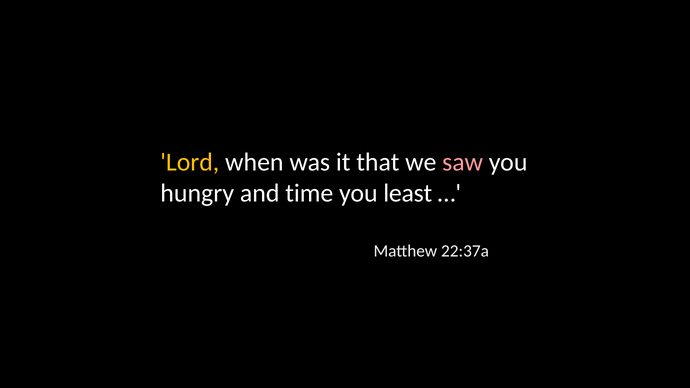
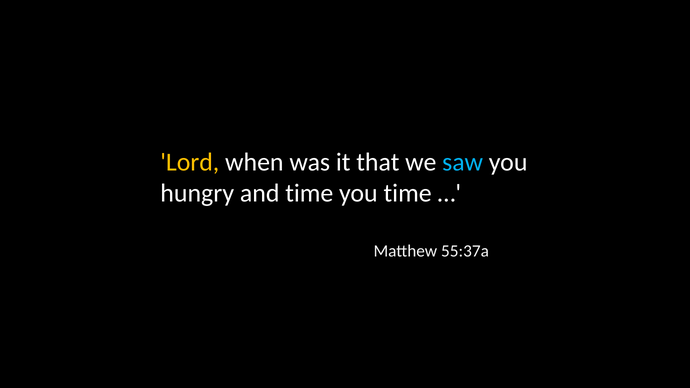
saw colour: pink -> light blue
you least: least -> time
22:37a: 22:37a -> 55:37a
